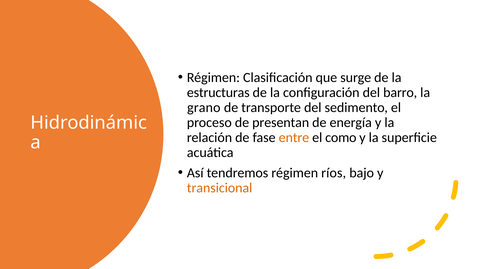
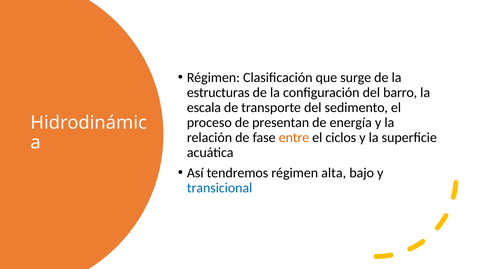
grano: grano -> escala
como: como -> ciclos
ríos: ríos -> alta
transicional colour: orange -> blue
